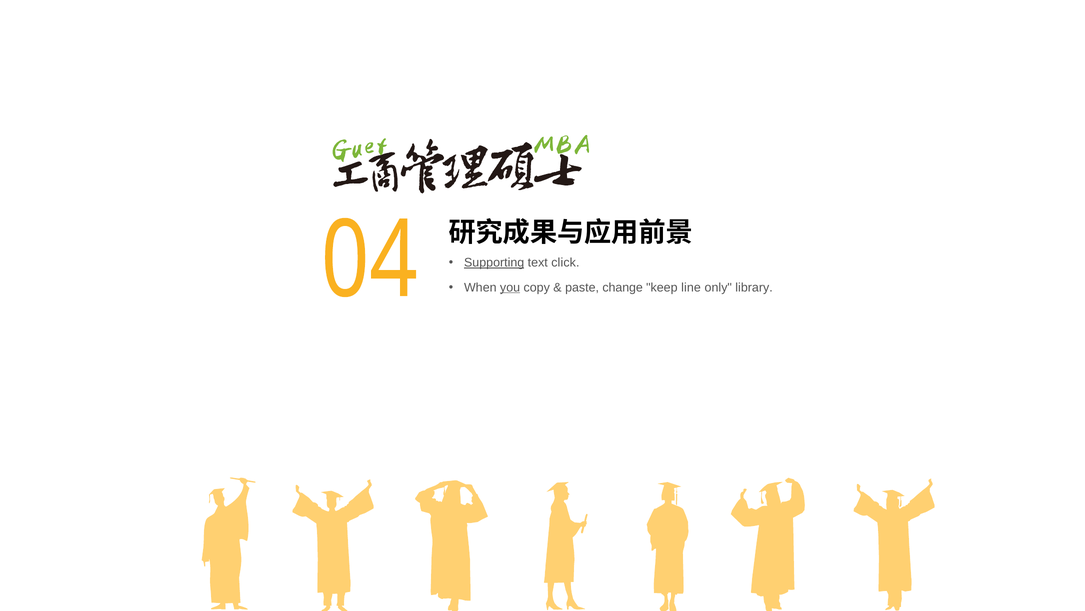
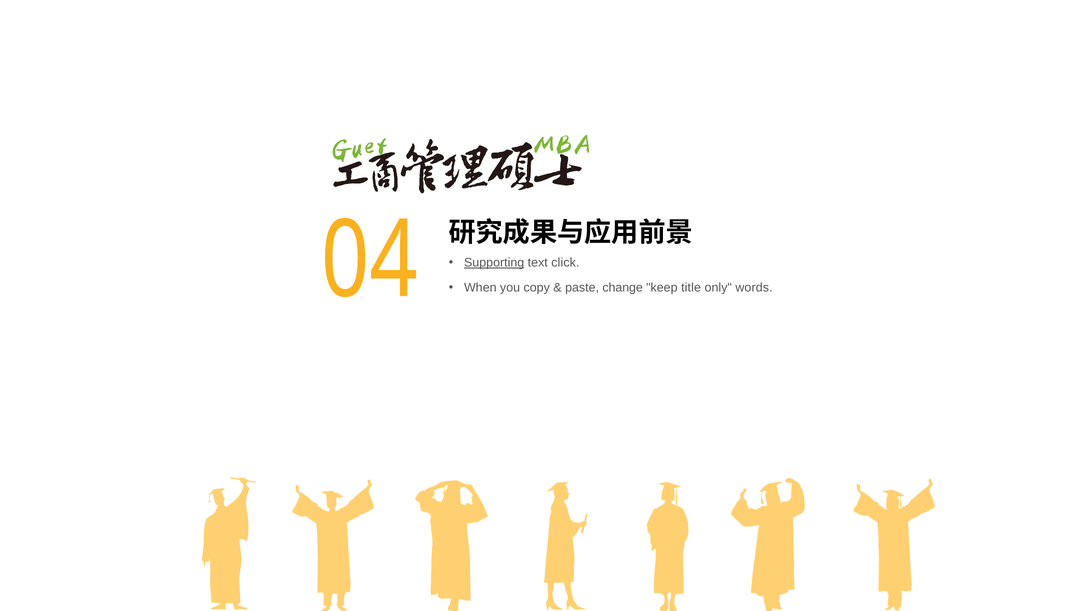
you underline: present -> none
line: line -> title
library: library -> words
